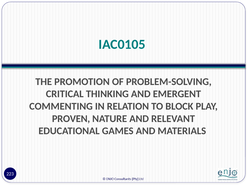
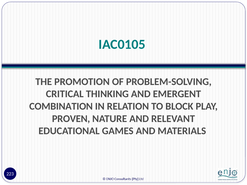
COMMENTING: COMMENTING -> COMBINATION
